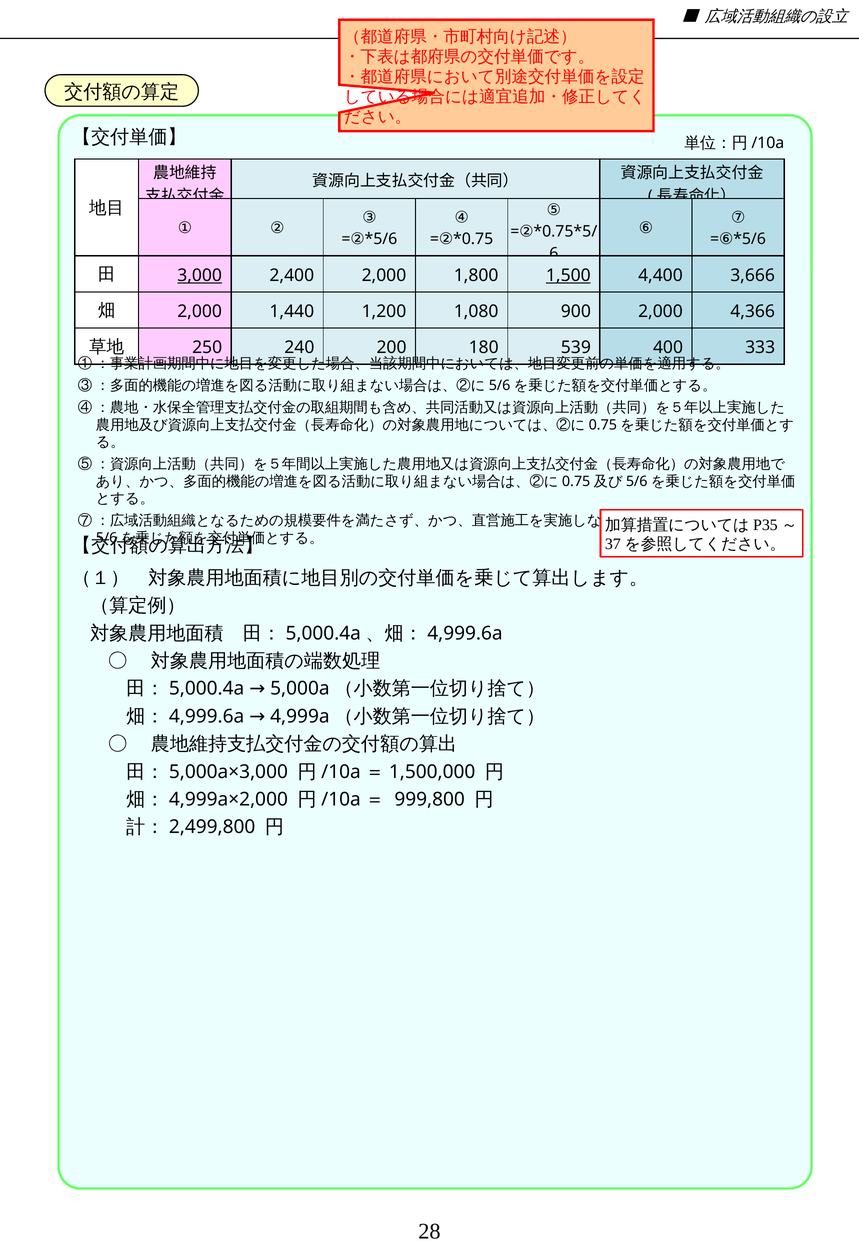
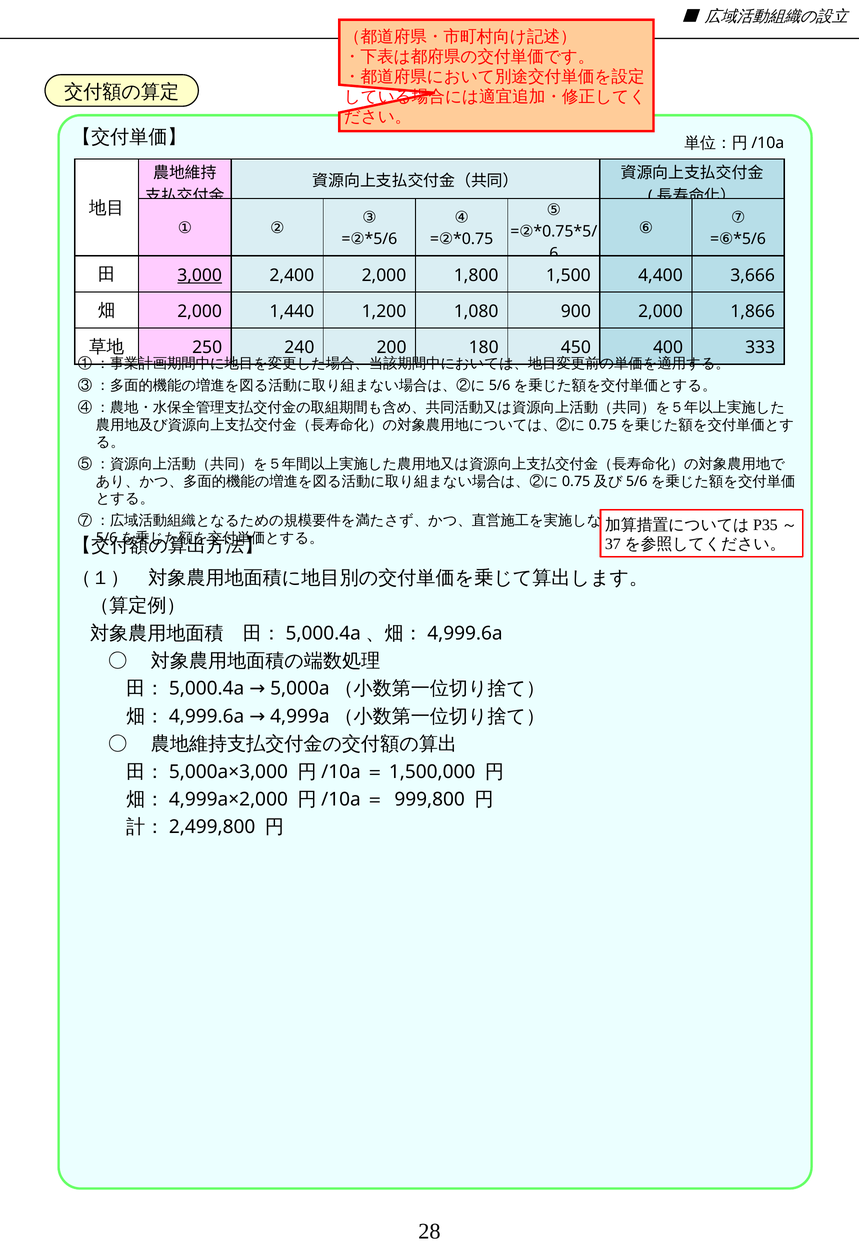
1,500 underline: present -> none
4,366: 4,366 -> 1,866
539: 539 -> 450
